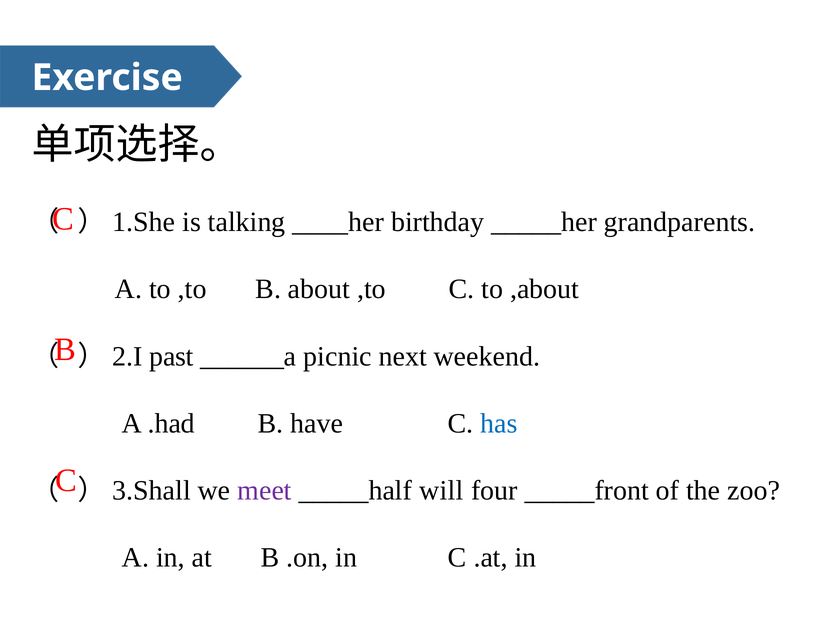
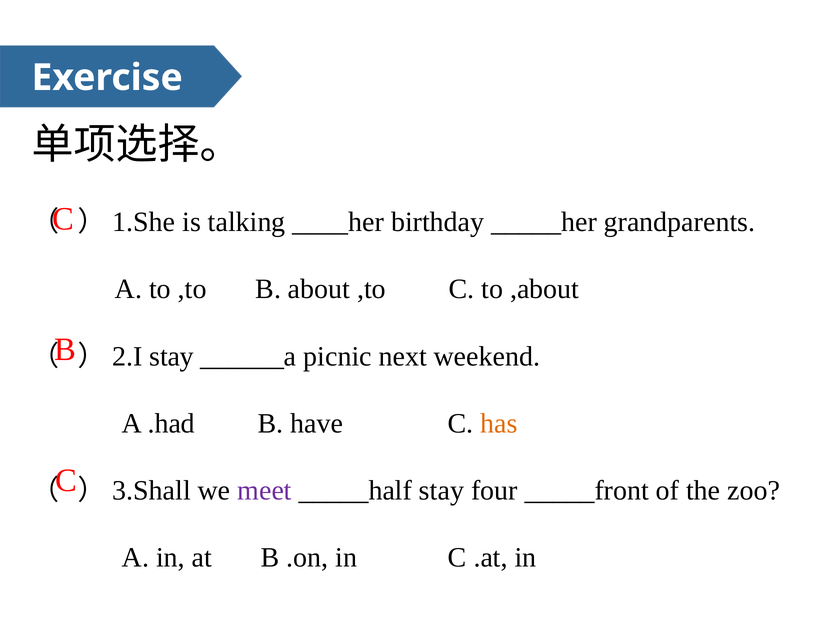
）2.I past: past -> stay
has colour: blue -> orange
_____half will: will -> stay
